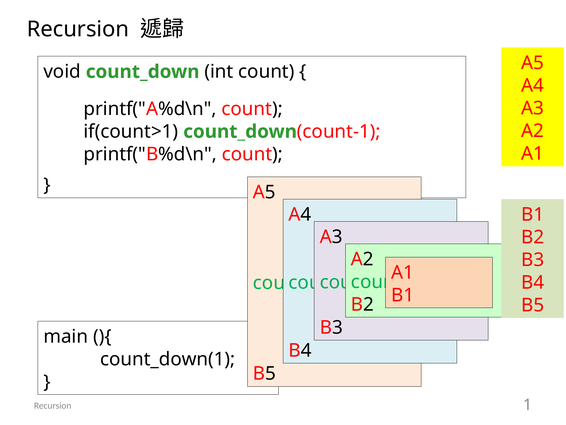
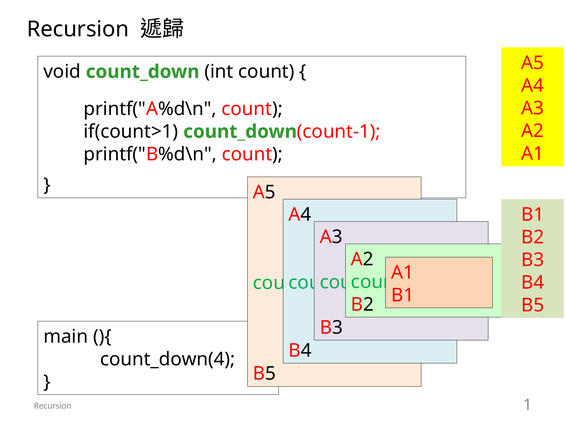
count_down(1 at (168, 359): count_down(1 -> count_down(4
